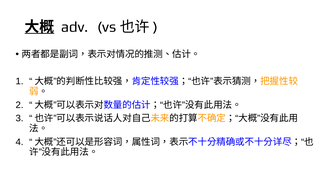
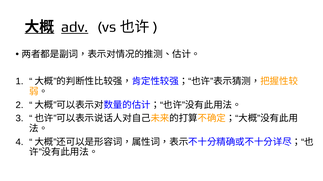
adv underline: none -> present
